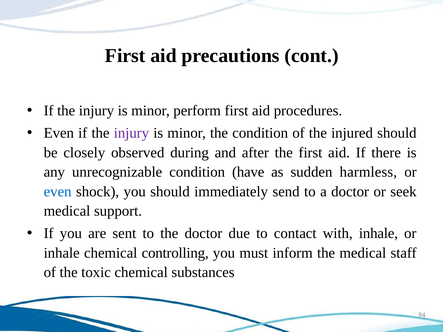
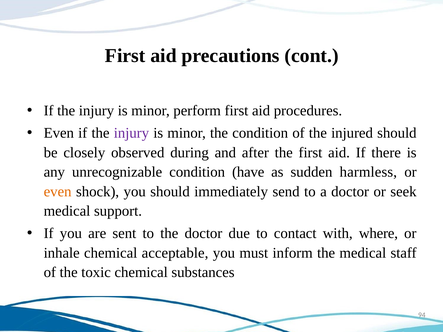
even at (58, 192) colour: blue -> orange
with inhale: inhale -> where
controlling: controlling -> acceptable
